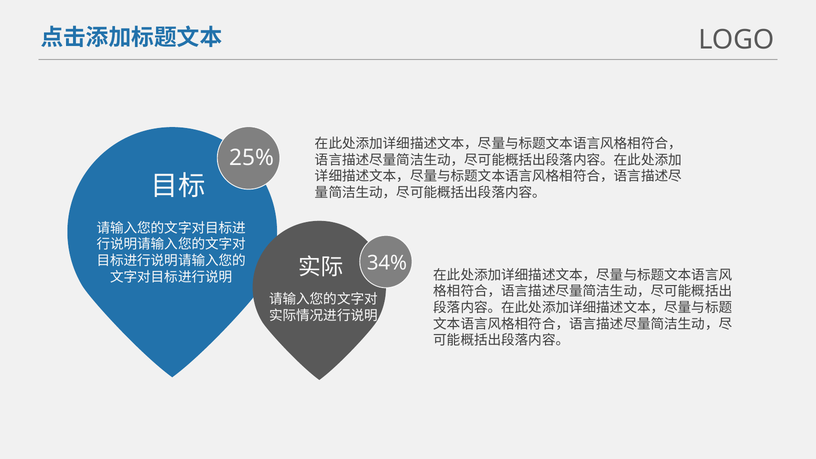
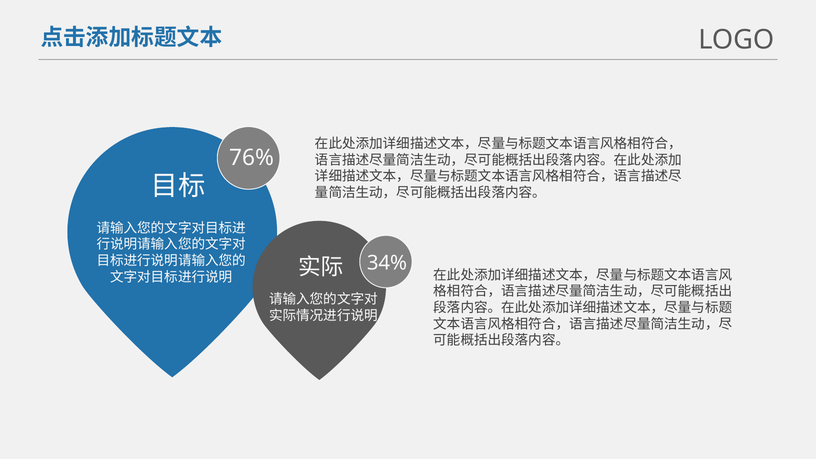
25%: 25% -> 76%
